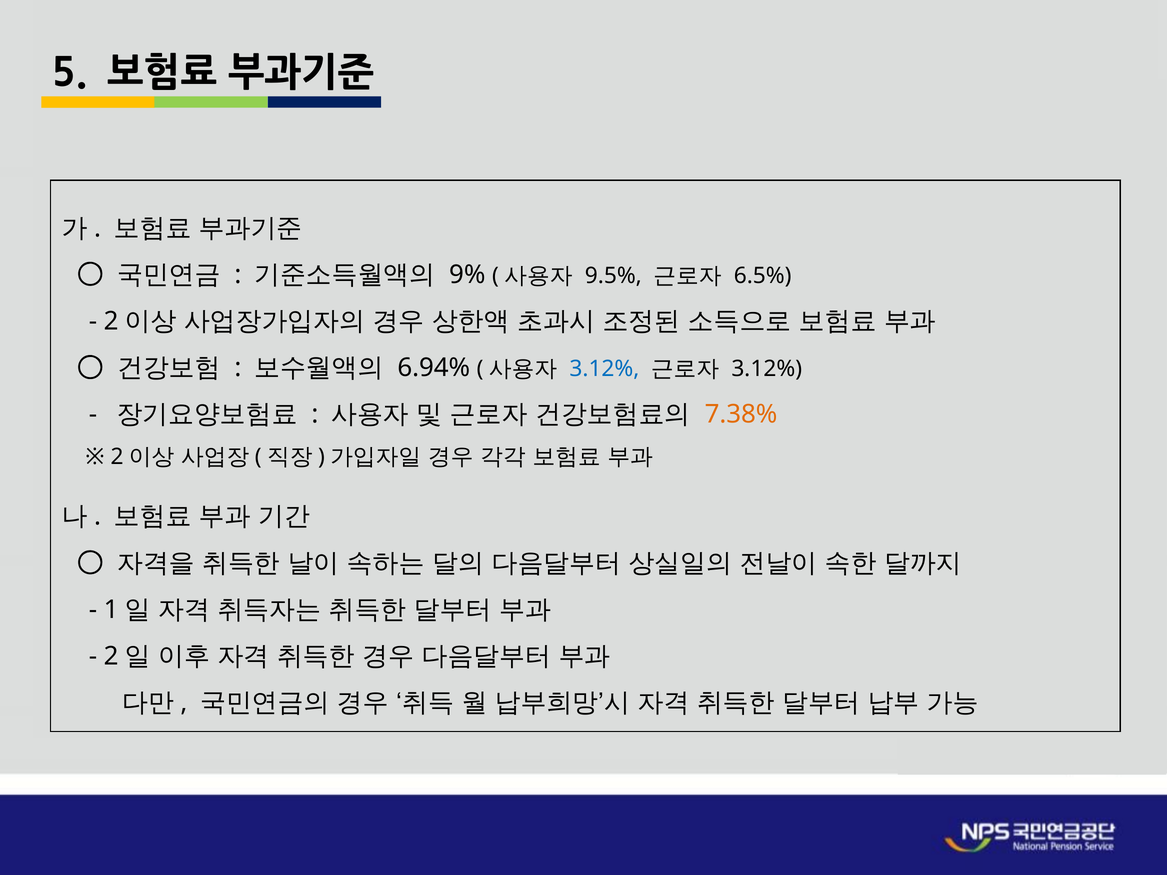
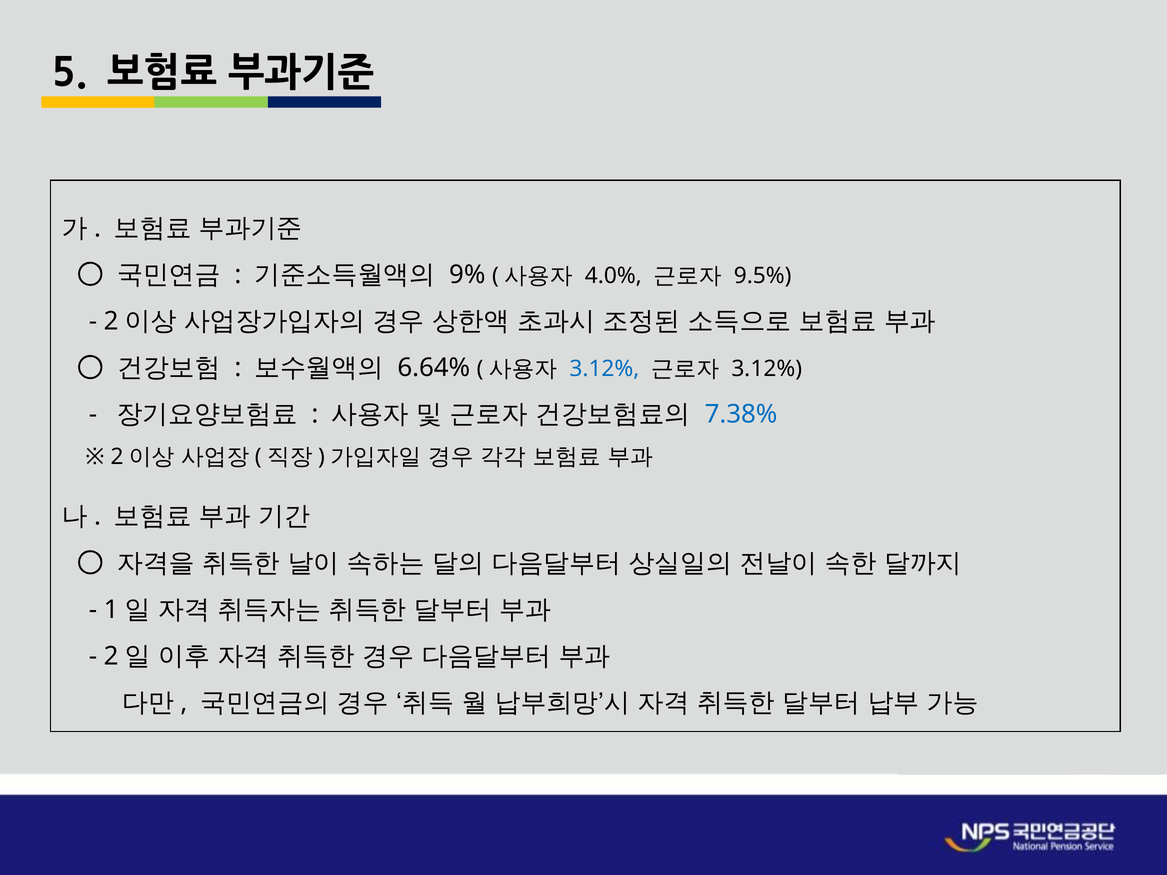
9.5%: 9.5% -> 4.0%
6.5%: 6.5% -> 9.5%
6.94%: 6.94% -> 6.64%
7.38% colour: orange -> blue
